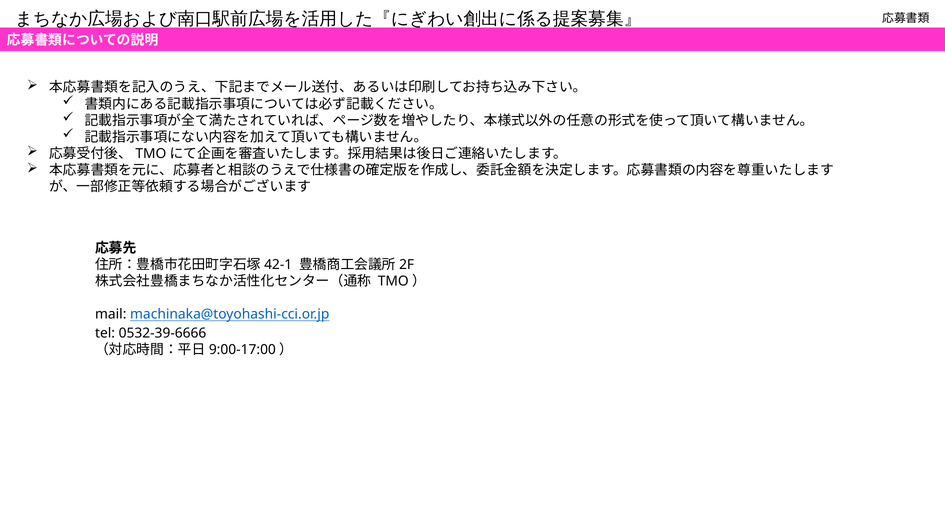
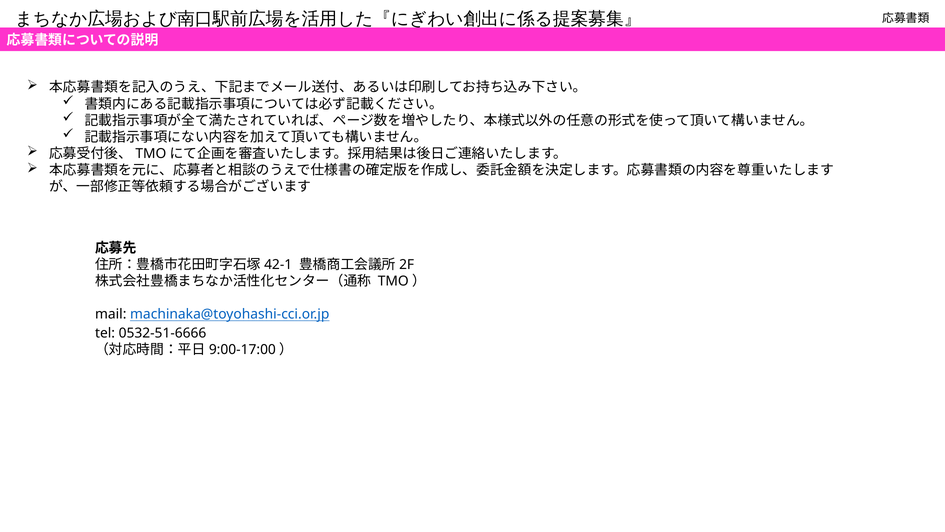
0532-39-6666: 0532-39-6666 -> 0532-51-6666
